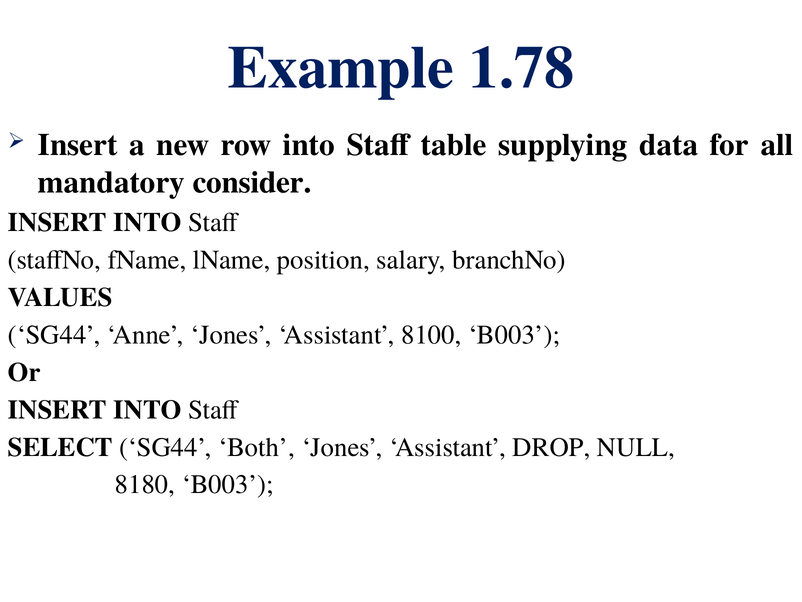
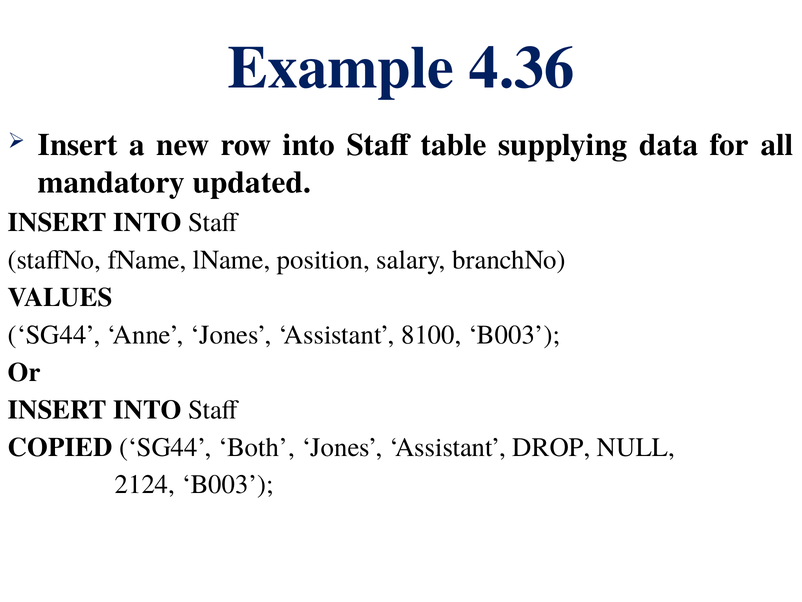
1.78: 1.78 -> 4.36
consider: consider -> updated
SELECT: SELECT -> COPIED
8180: 8180 -> 2124
